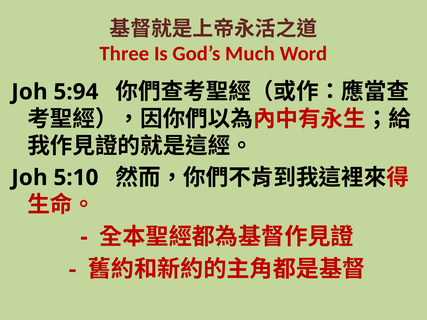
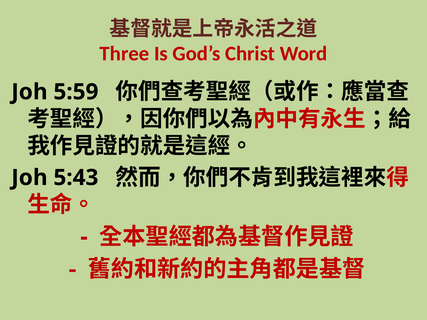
Much: Much -> Christ
5:94: 5:94 -> 5:59
5:10: 5:10 -> 5:43
